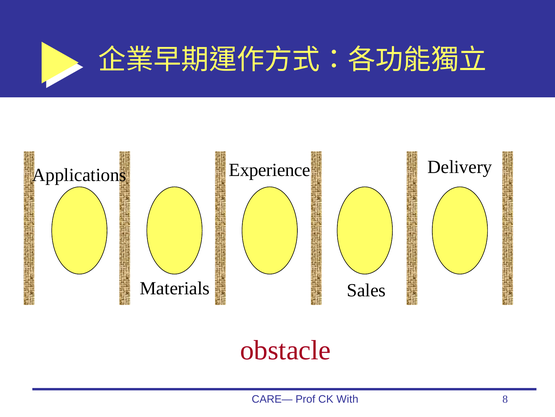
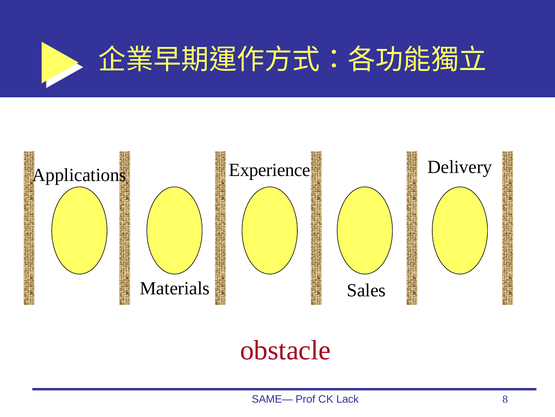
CARE—: CARE— -> SAME—
With: With -> Lack
